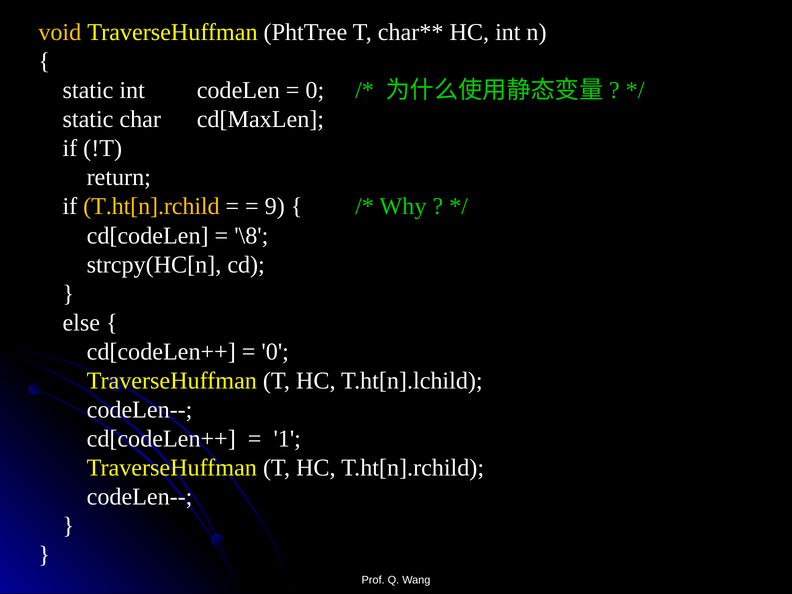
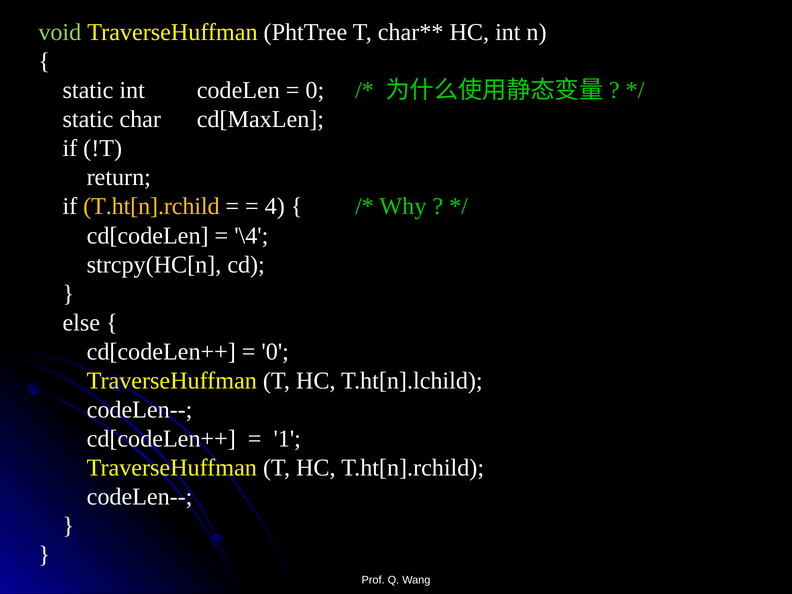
void colour: yellow -> light green
9: 9 -> 4
\8: \8 -> \4
